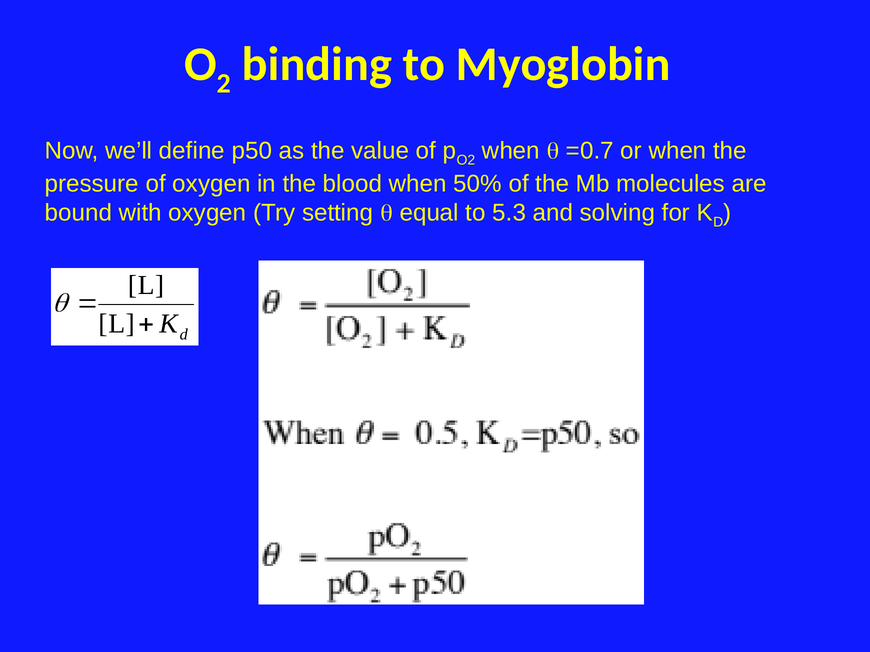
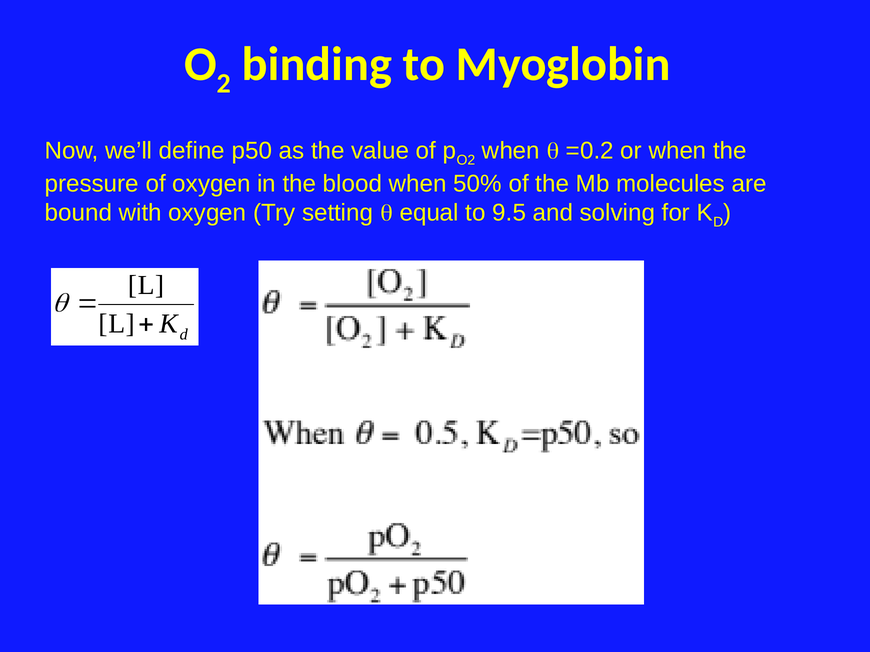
=0.7: =0.7 -> =0.2
5.3: 5.3 -> 9.5
